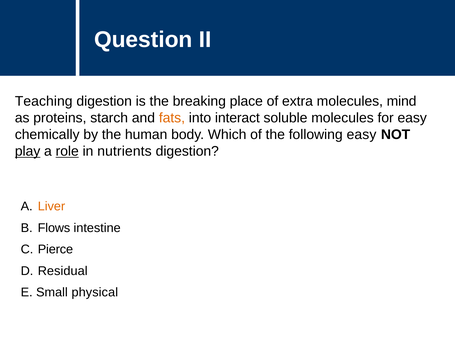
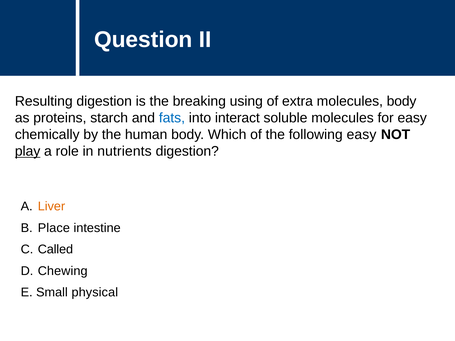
Teaching: Teaching -> Resulting
place: place -> using
molecules mind: mind -> body
fats colour: orange -> blue
role underline: present -> none
Flows: Flows -> Place
Pierce: Pierce -> Called
Residual: Residual -> Chewing
